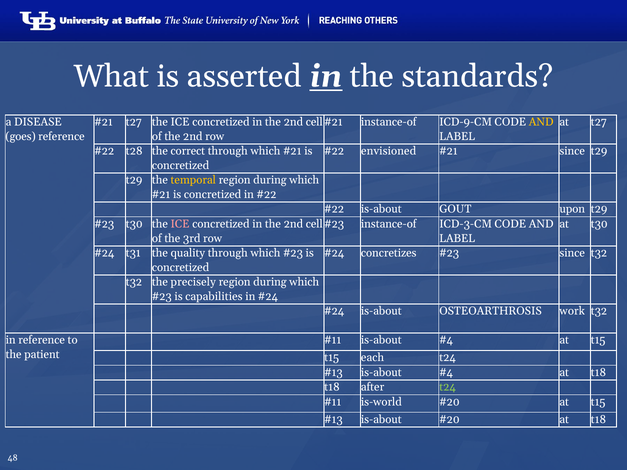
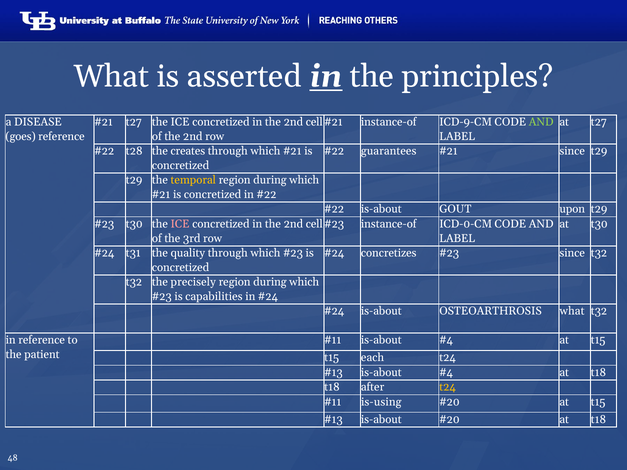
standards: standards -> principles
AND at (541, 122) colour: yellow -> light green
correct: correct -> creates
envisioned: envisioned -> guarantees
ICD-3-CM: ICD-3-CM -> ICD-0-CM
OSTEOARTHROSIS work: work -> what
t24 at (448, 387) colour: light green -> yellow
is-world: is-world -> is-using
